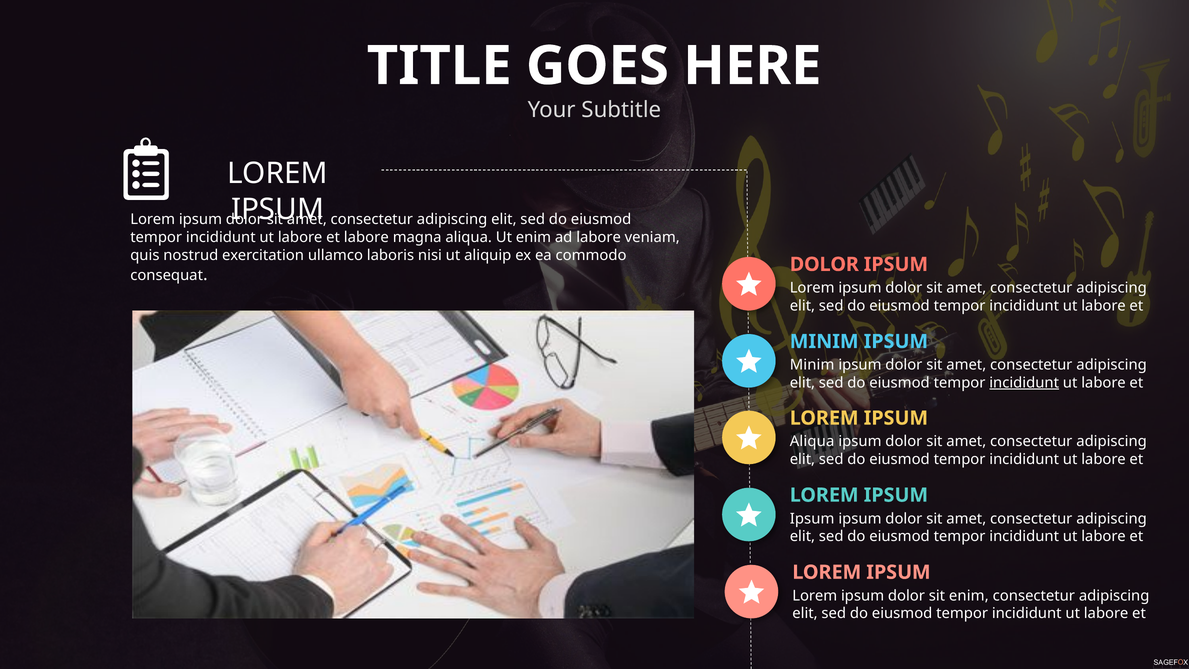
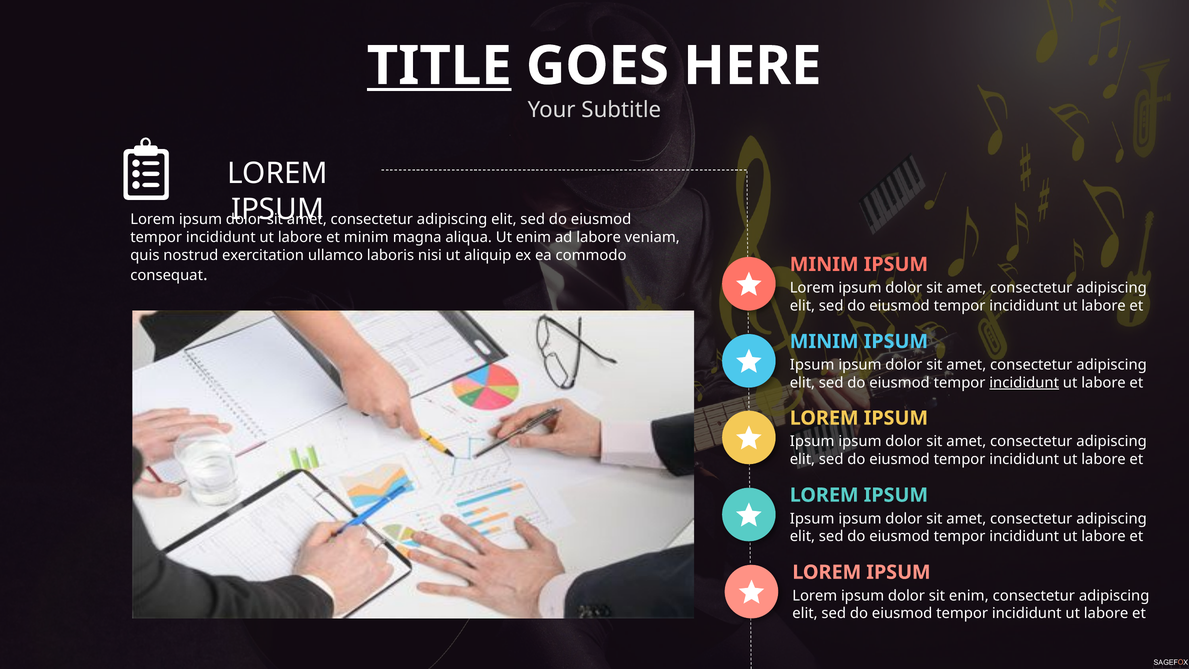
TITLE underline: none -> present
labore at (366, 237): labore -> minim
DOLOR at (824, 264): DOLOR -> MINIM
Minim at (812, 365): Minim -> Ipsum
Aliqua at (812, 441): Aliqua -> Ipsum
